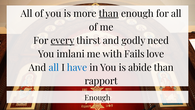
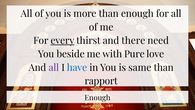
than at (109, 14) underline: present -> none
godly: godly -> there
imlani: imlani -> beside
Fails: Fails -> Pure
all at (54, 67) colour: blue -> purple
abide: abide -> same
